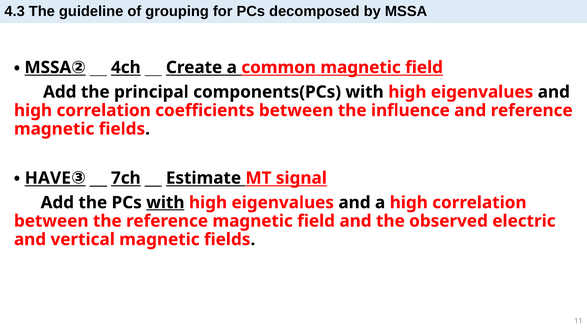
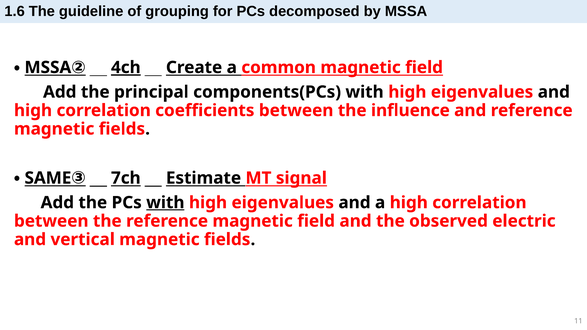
4.3: 4.3 -> 1.6
4ch underline: none -> present
HAVE: HAVE -> SAME
